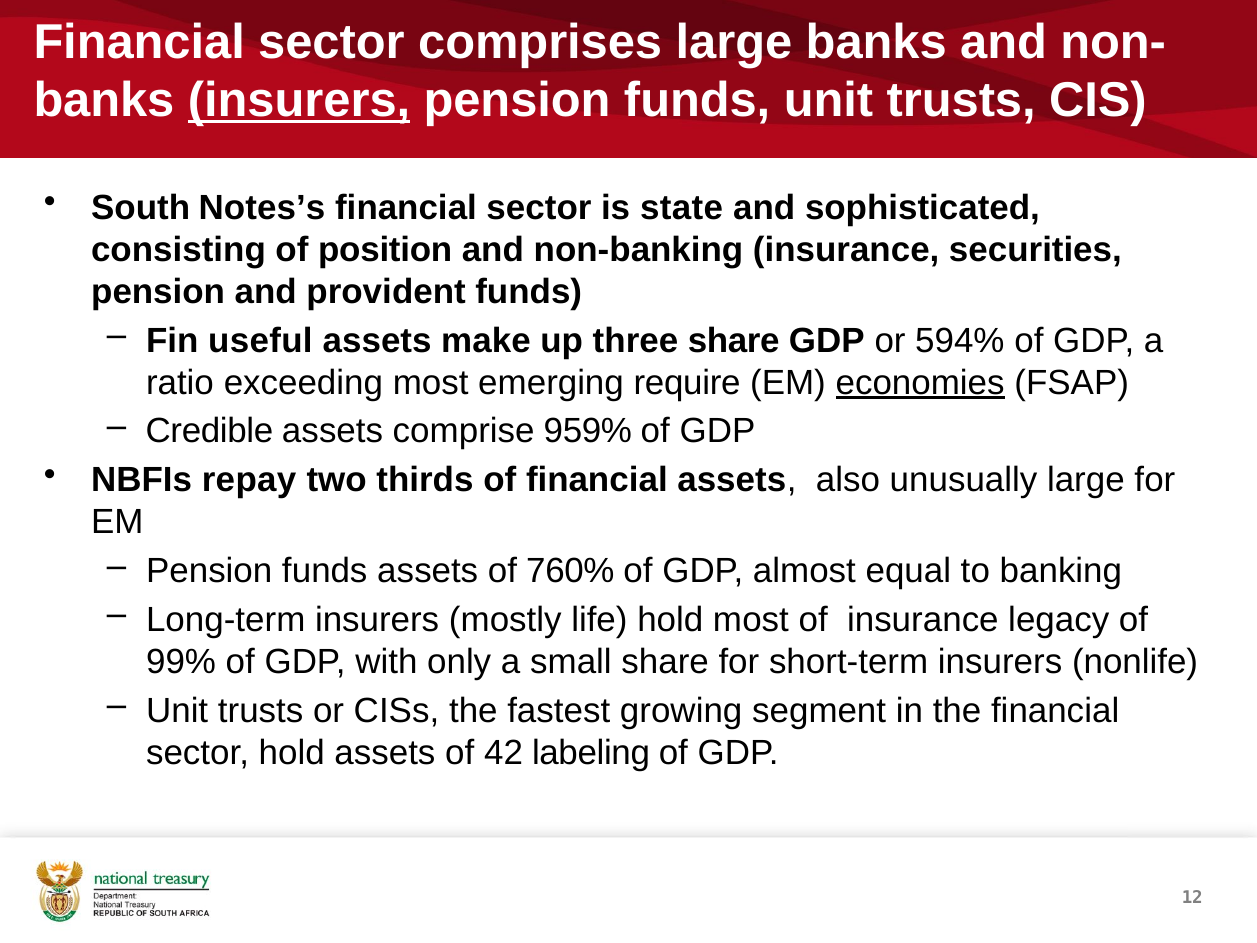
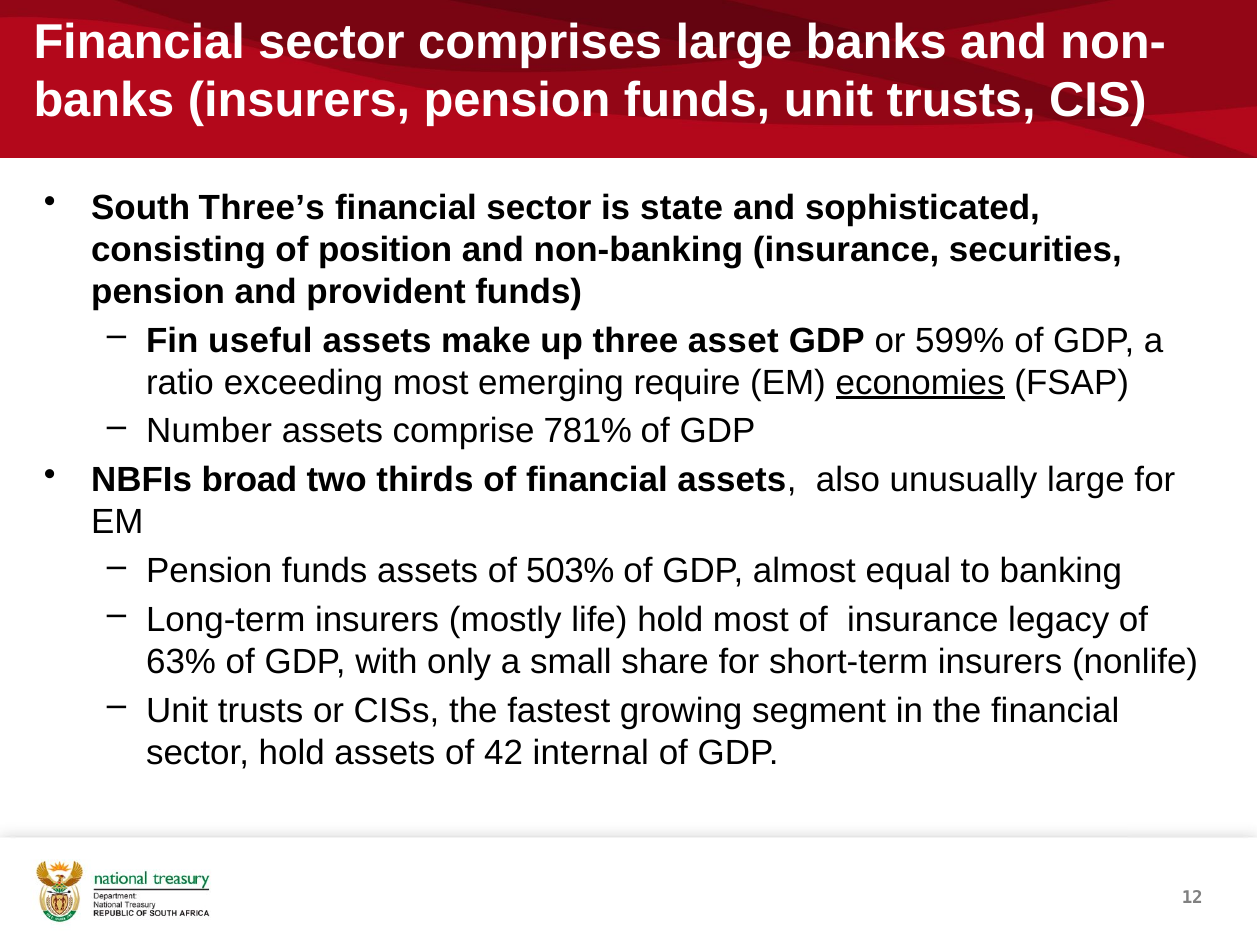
insurers at (299, 101) underline: present -> none
Notes’s: Notes’s -> Three’s
three share: share -> asset
594%: 594% -> 599%
Credible: Credible -> Number
959%: 959% -> 781%
repay: repay -> broad
760%: 760% -> 503%
99%: 99% -> 63%
labeling: labeling -> internal
